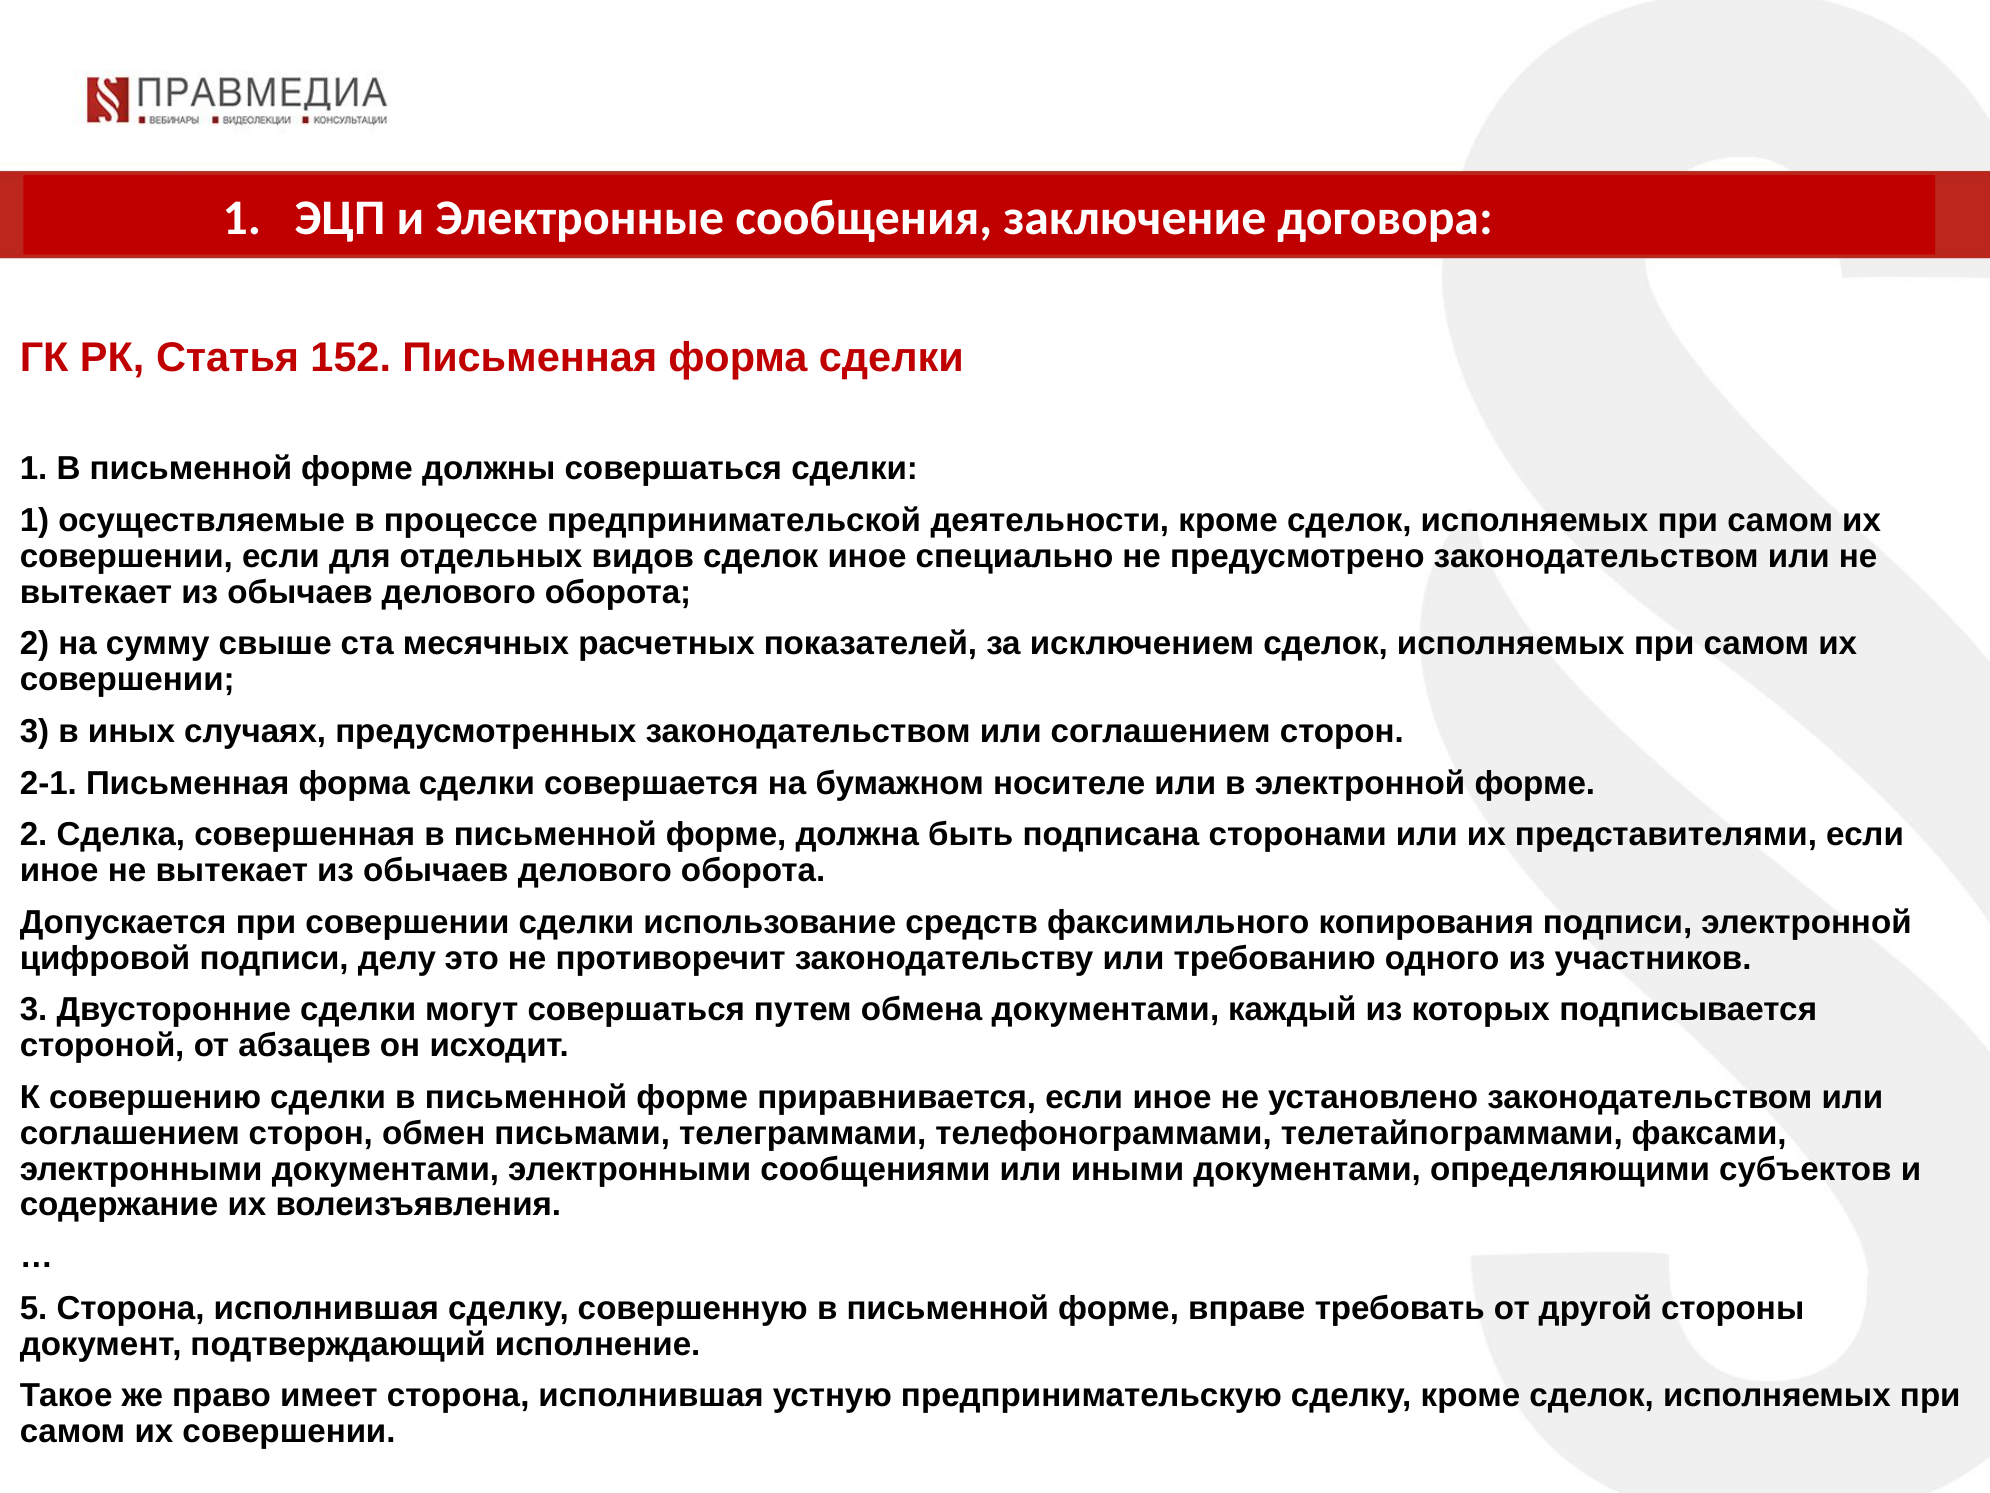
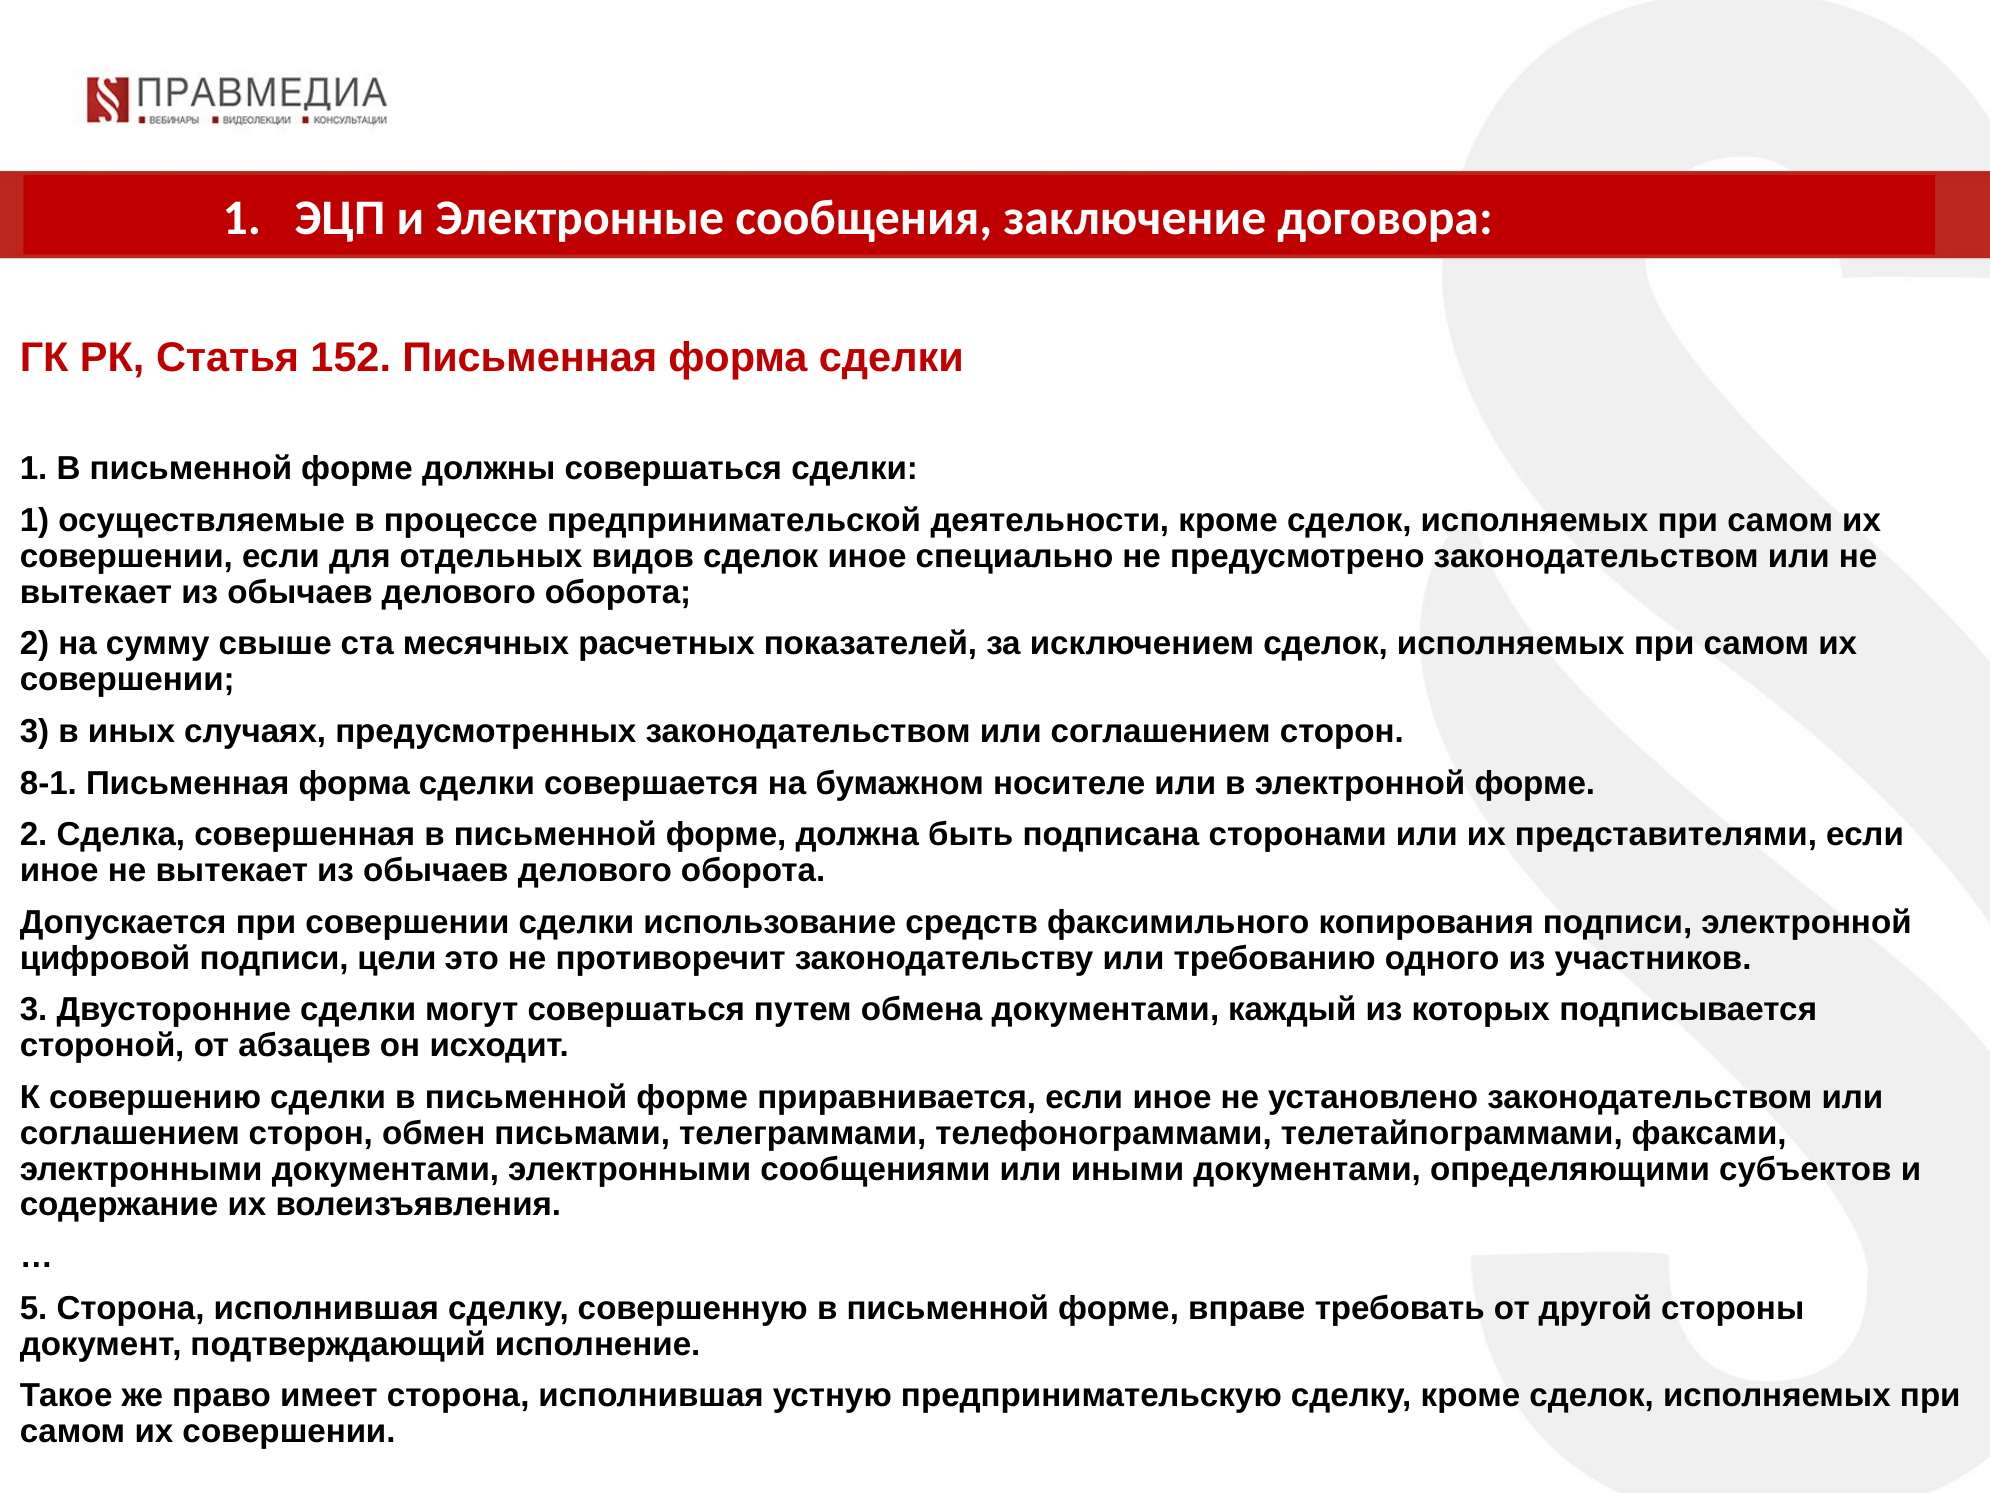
2-1: 2-1 -> 8-1
делу: делу -> цели
